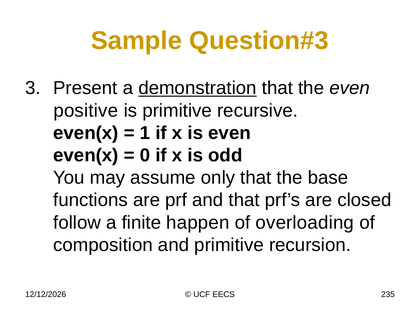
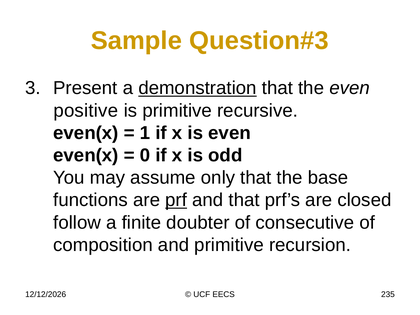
prf underline: none -> present
happen: happen -> doubter
overloading: overloading -> consecutive
